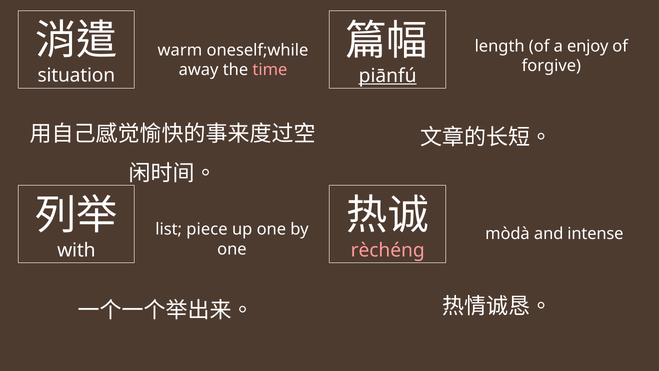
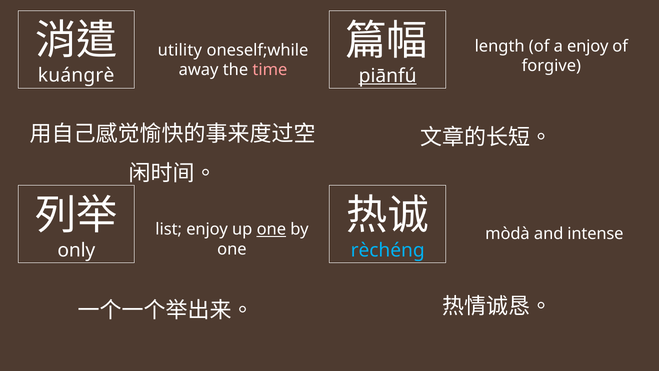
warm: warm -> utility
situation: situation -> kuángrè
list piece: piece -> enjoy
one at (271, 229) underline: none -> present
with: with -> only
rèchéng colour: pink -> light blue
